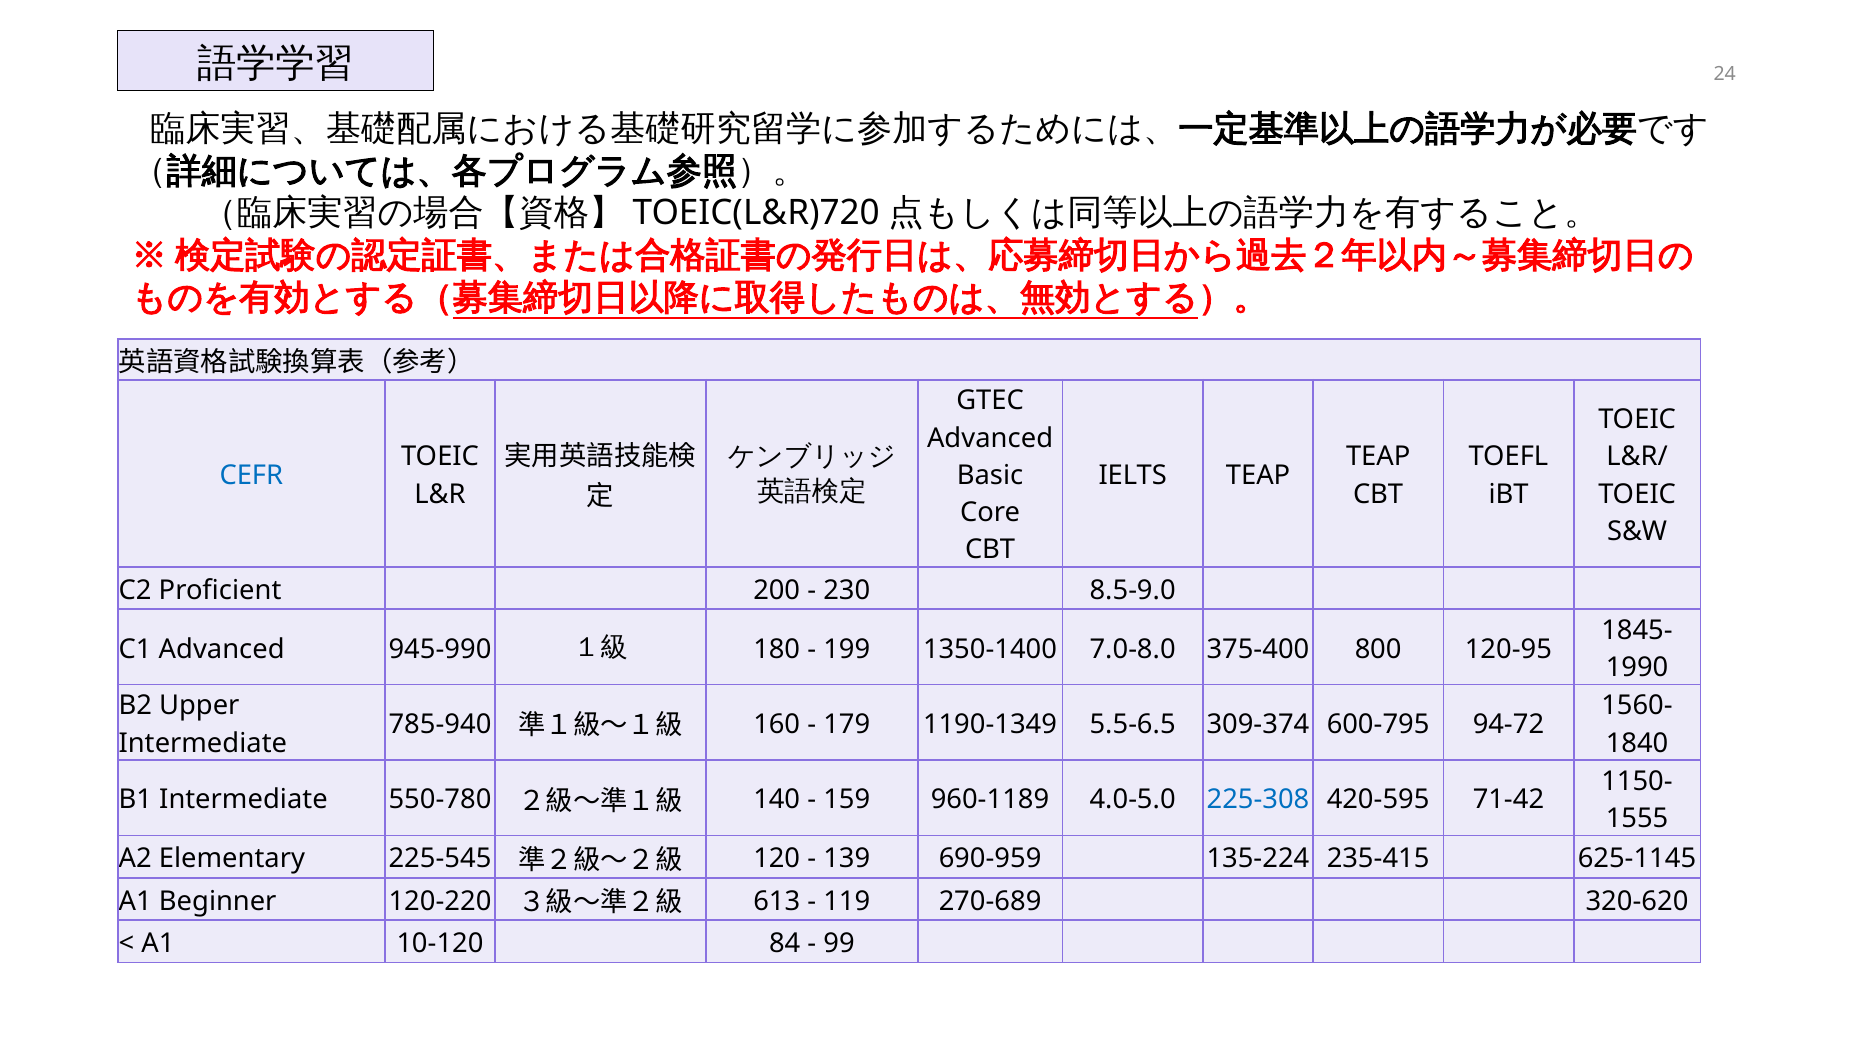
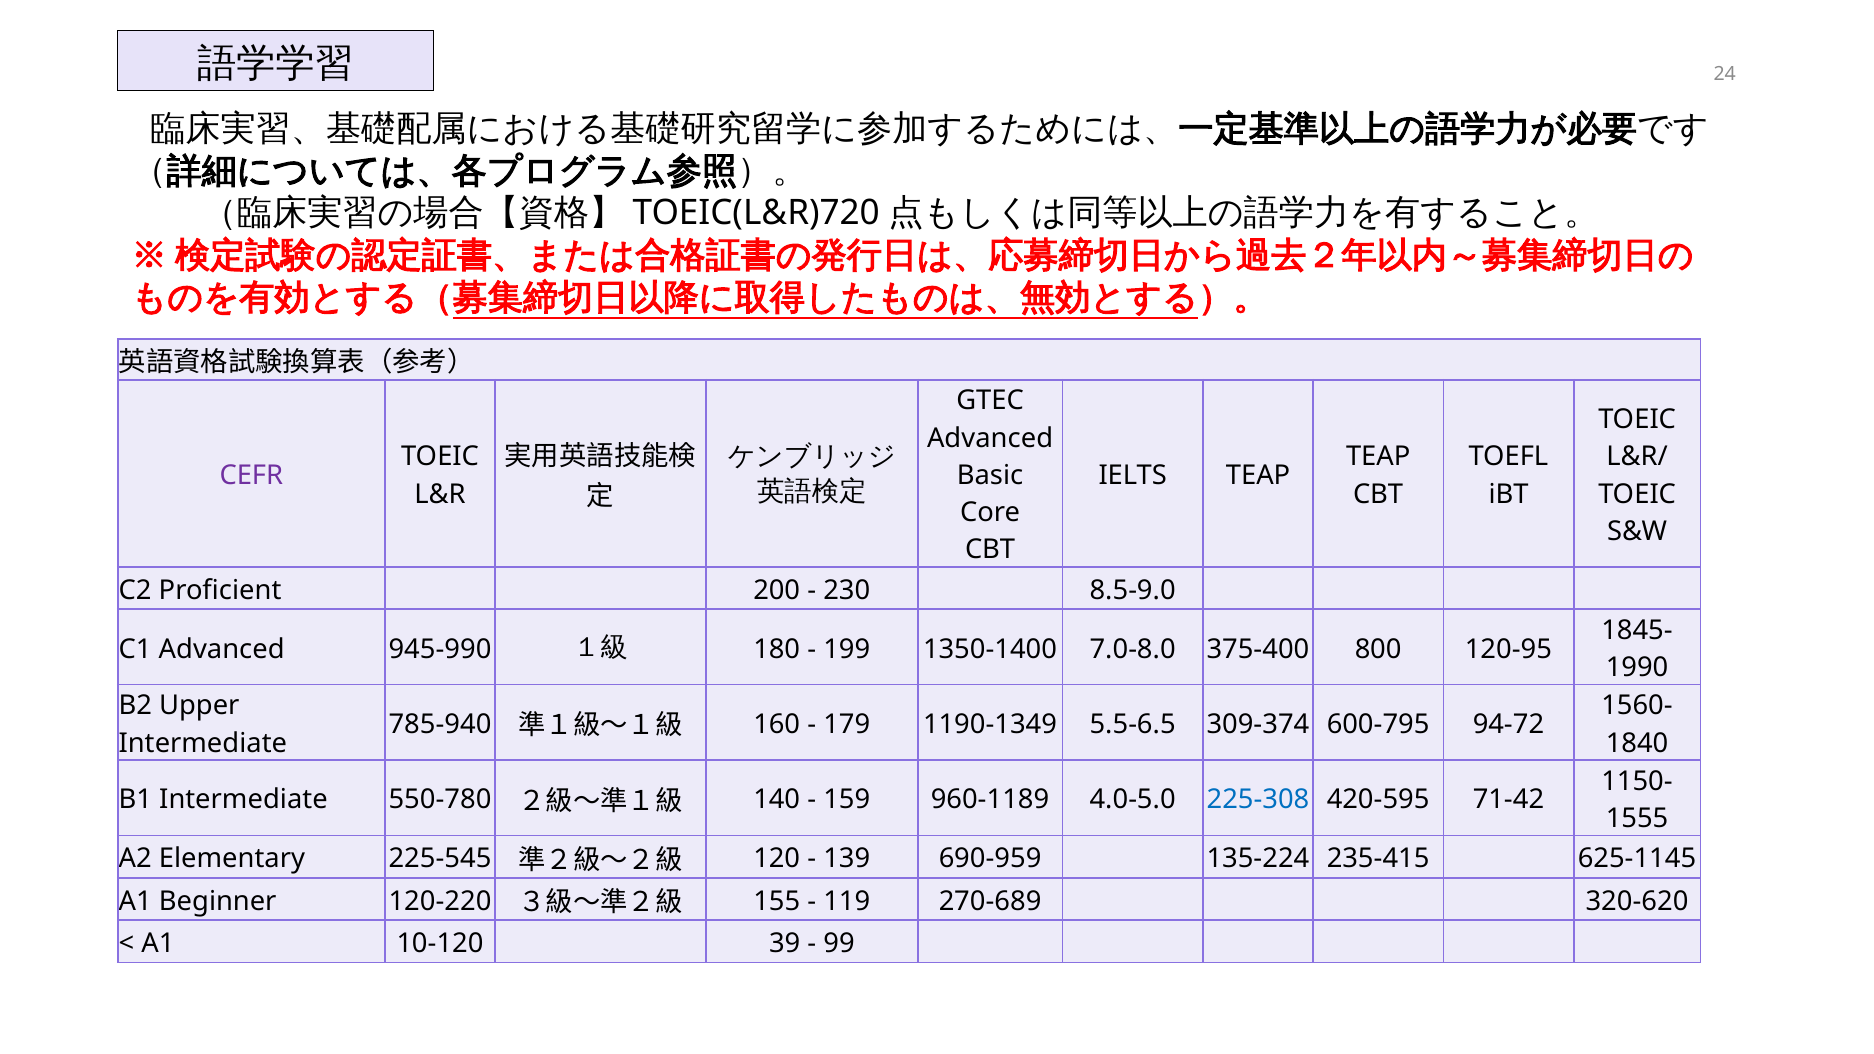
CEFR colour: blue -> purple
613: 613 -> 155
84: 84 -> 39
